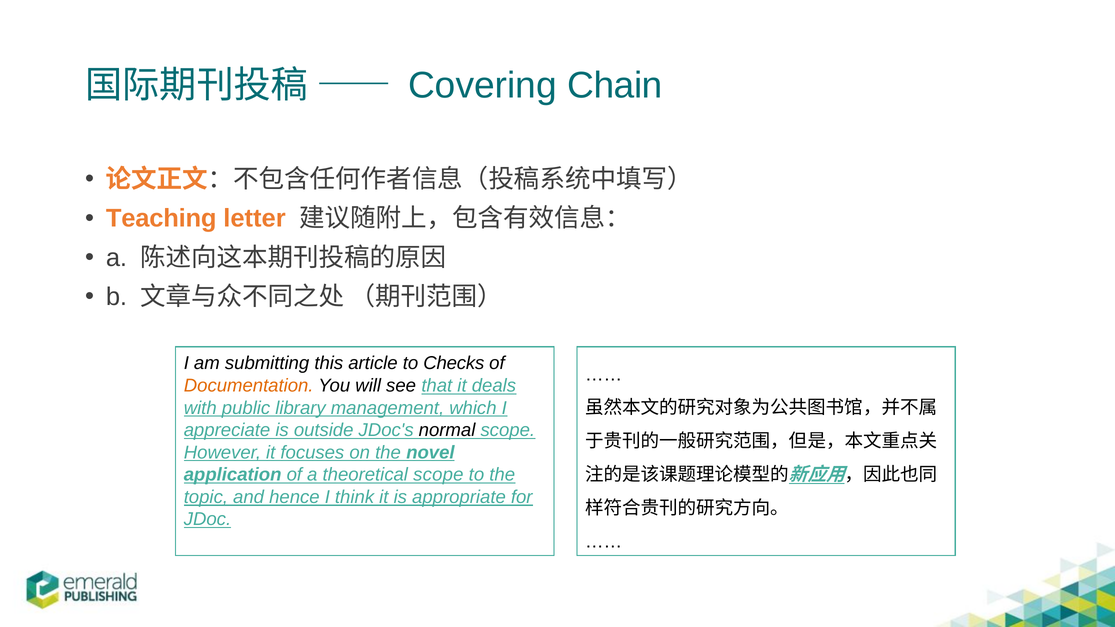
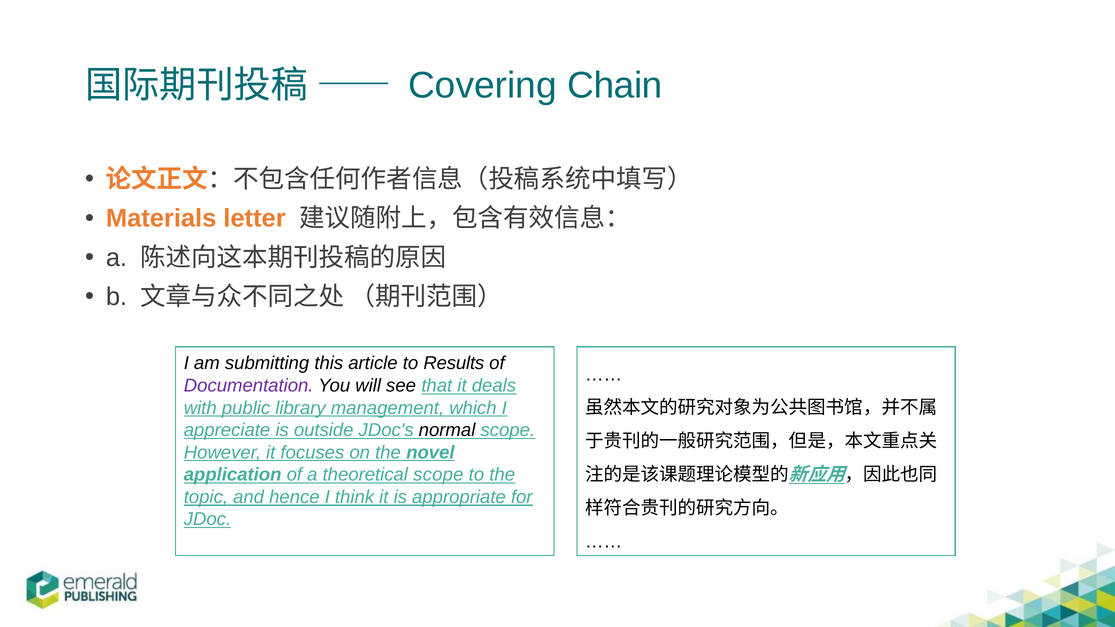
Teaching: Teaching -> Materials
Checks: Checks -> Results
Documentation colour: orange -> purple
